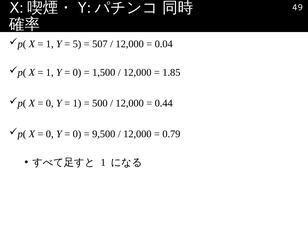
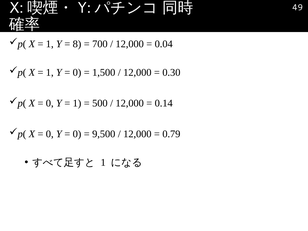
5: 5 -> 8
507: 507 -> 700
1.85: 1.85 -> 0.30
0.44: 0.44 -> 0.14
